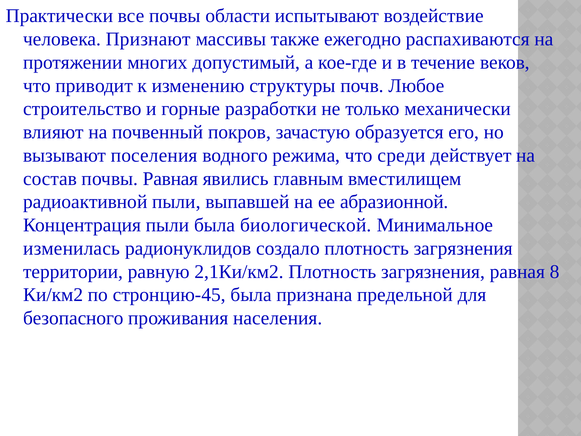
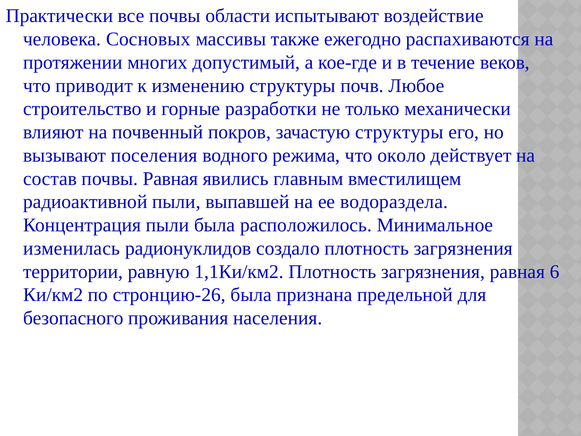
Признают: Признают -> Сосновых
зачастую образуется: образуется -> структуры
среди: среди -> около
абразионной: абразионной -> водораздела
биологической: биологической -> расположилось
2,1Ки/км2: 2,1Ки/км2 -> 1,1Ки/км2
8: 8 -> 6
стронцию-45: стронцию-45 -> стронцию-26
